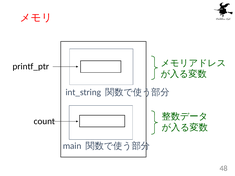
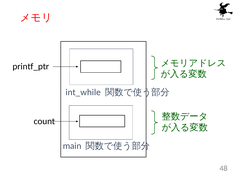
int_string: int_string -> int_while
